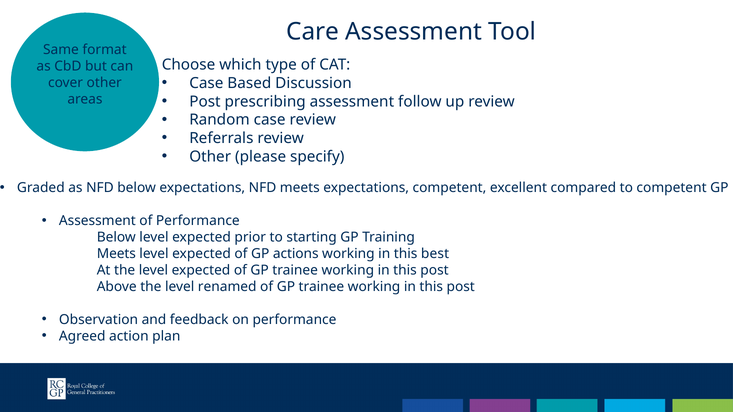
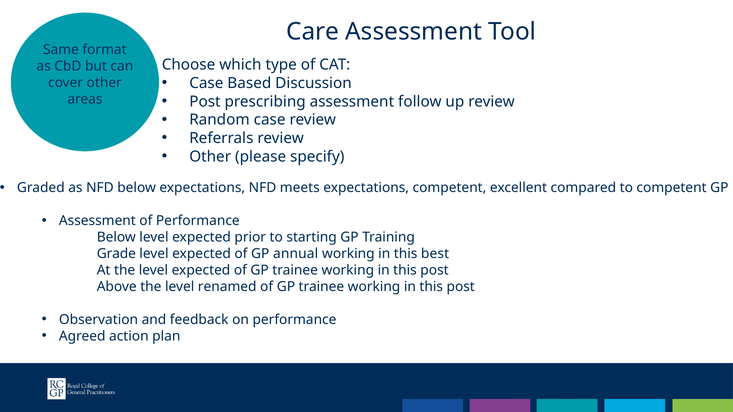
Meets at (116, 254): Meets -> Grade
actions: actions -> annual
